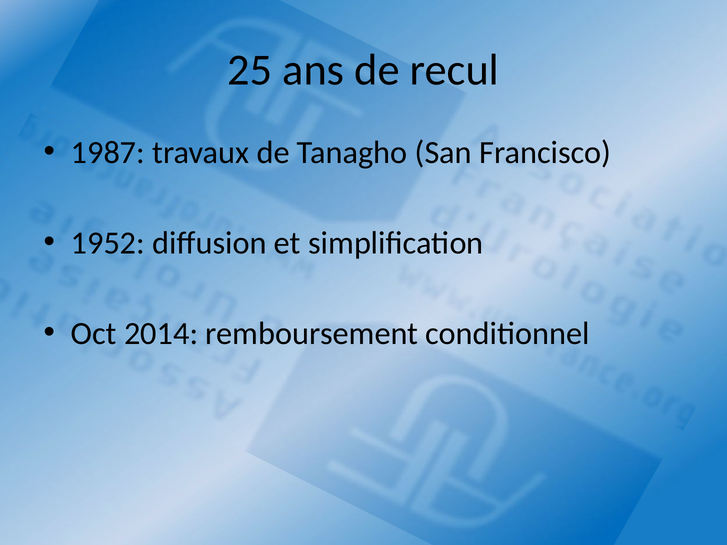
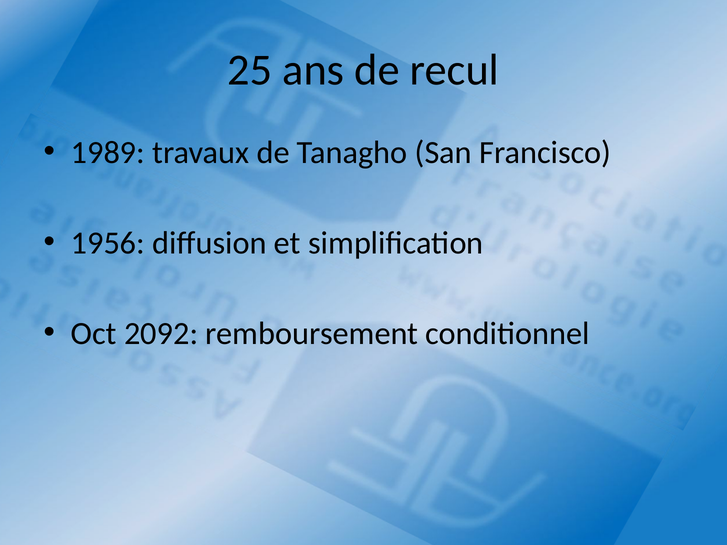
1987: 1987 -> 1989
1952: 1952 -> 1956
2014: 2014 -> 2092
